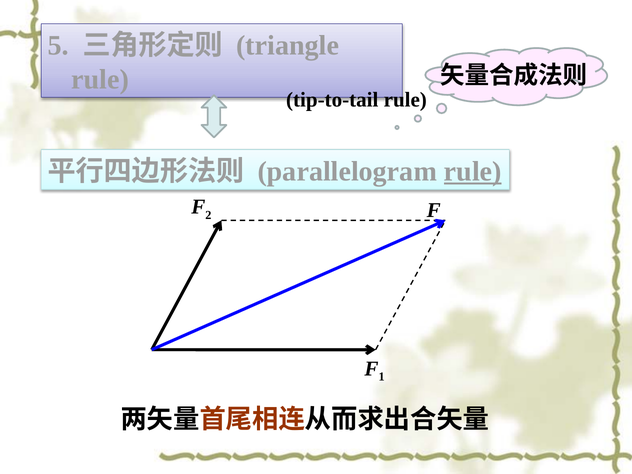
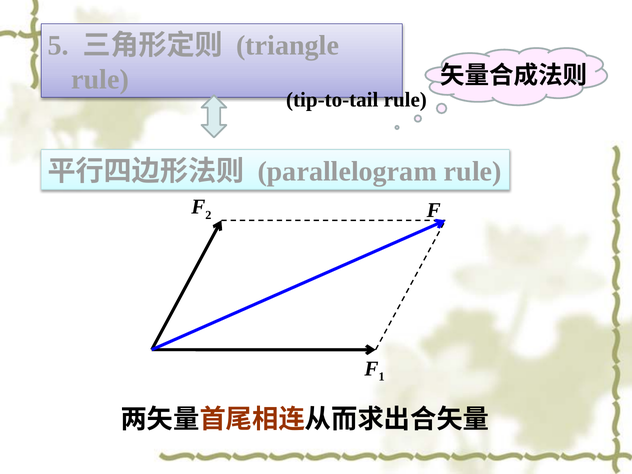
rule at (473, 171) underline: present -> none
